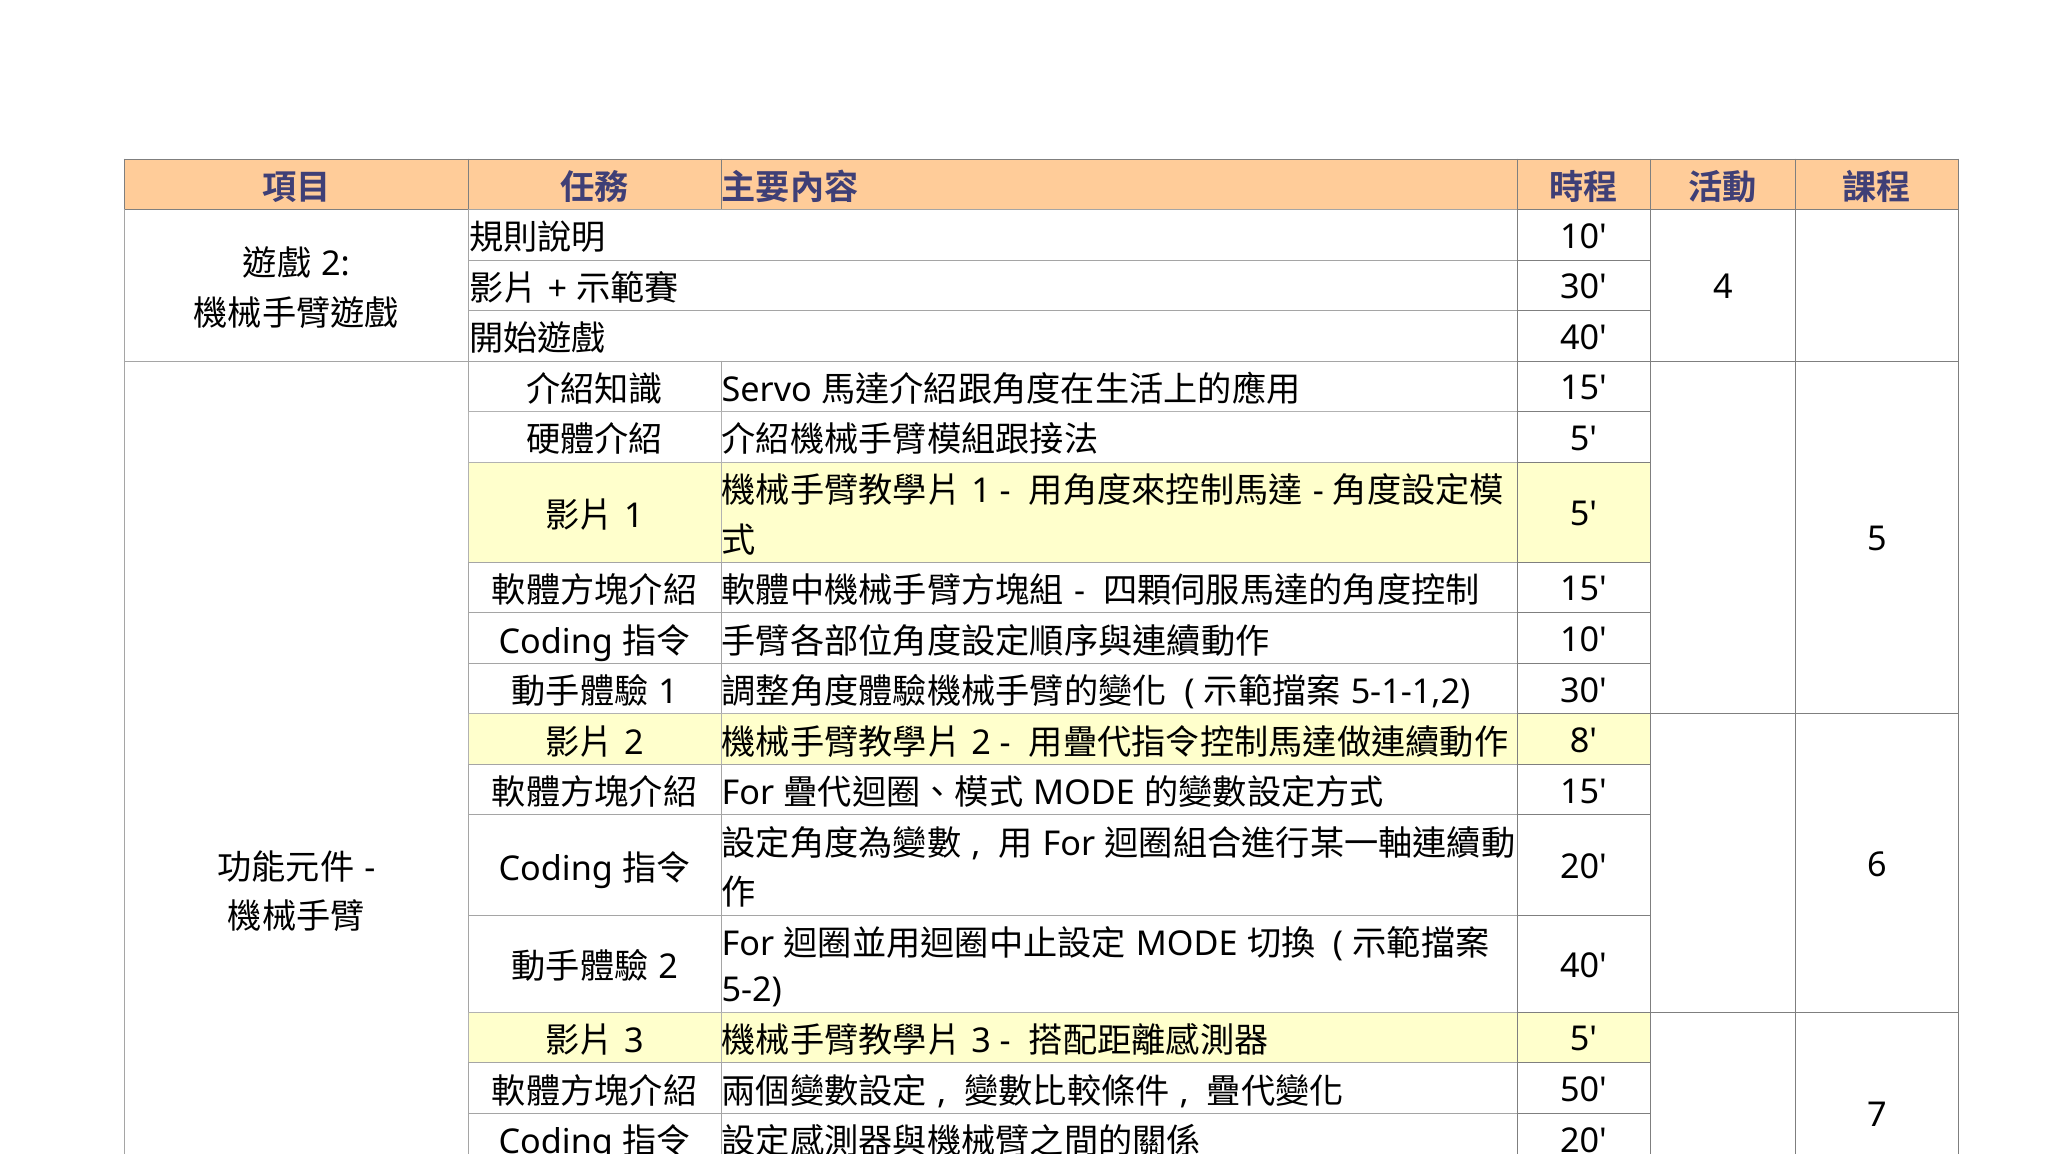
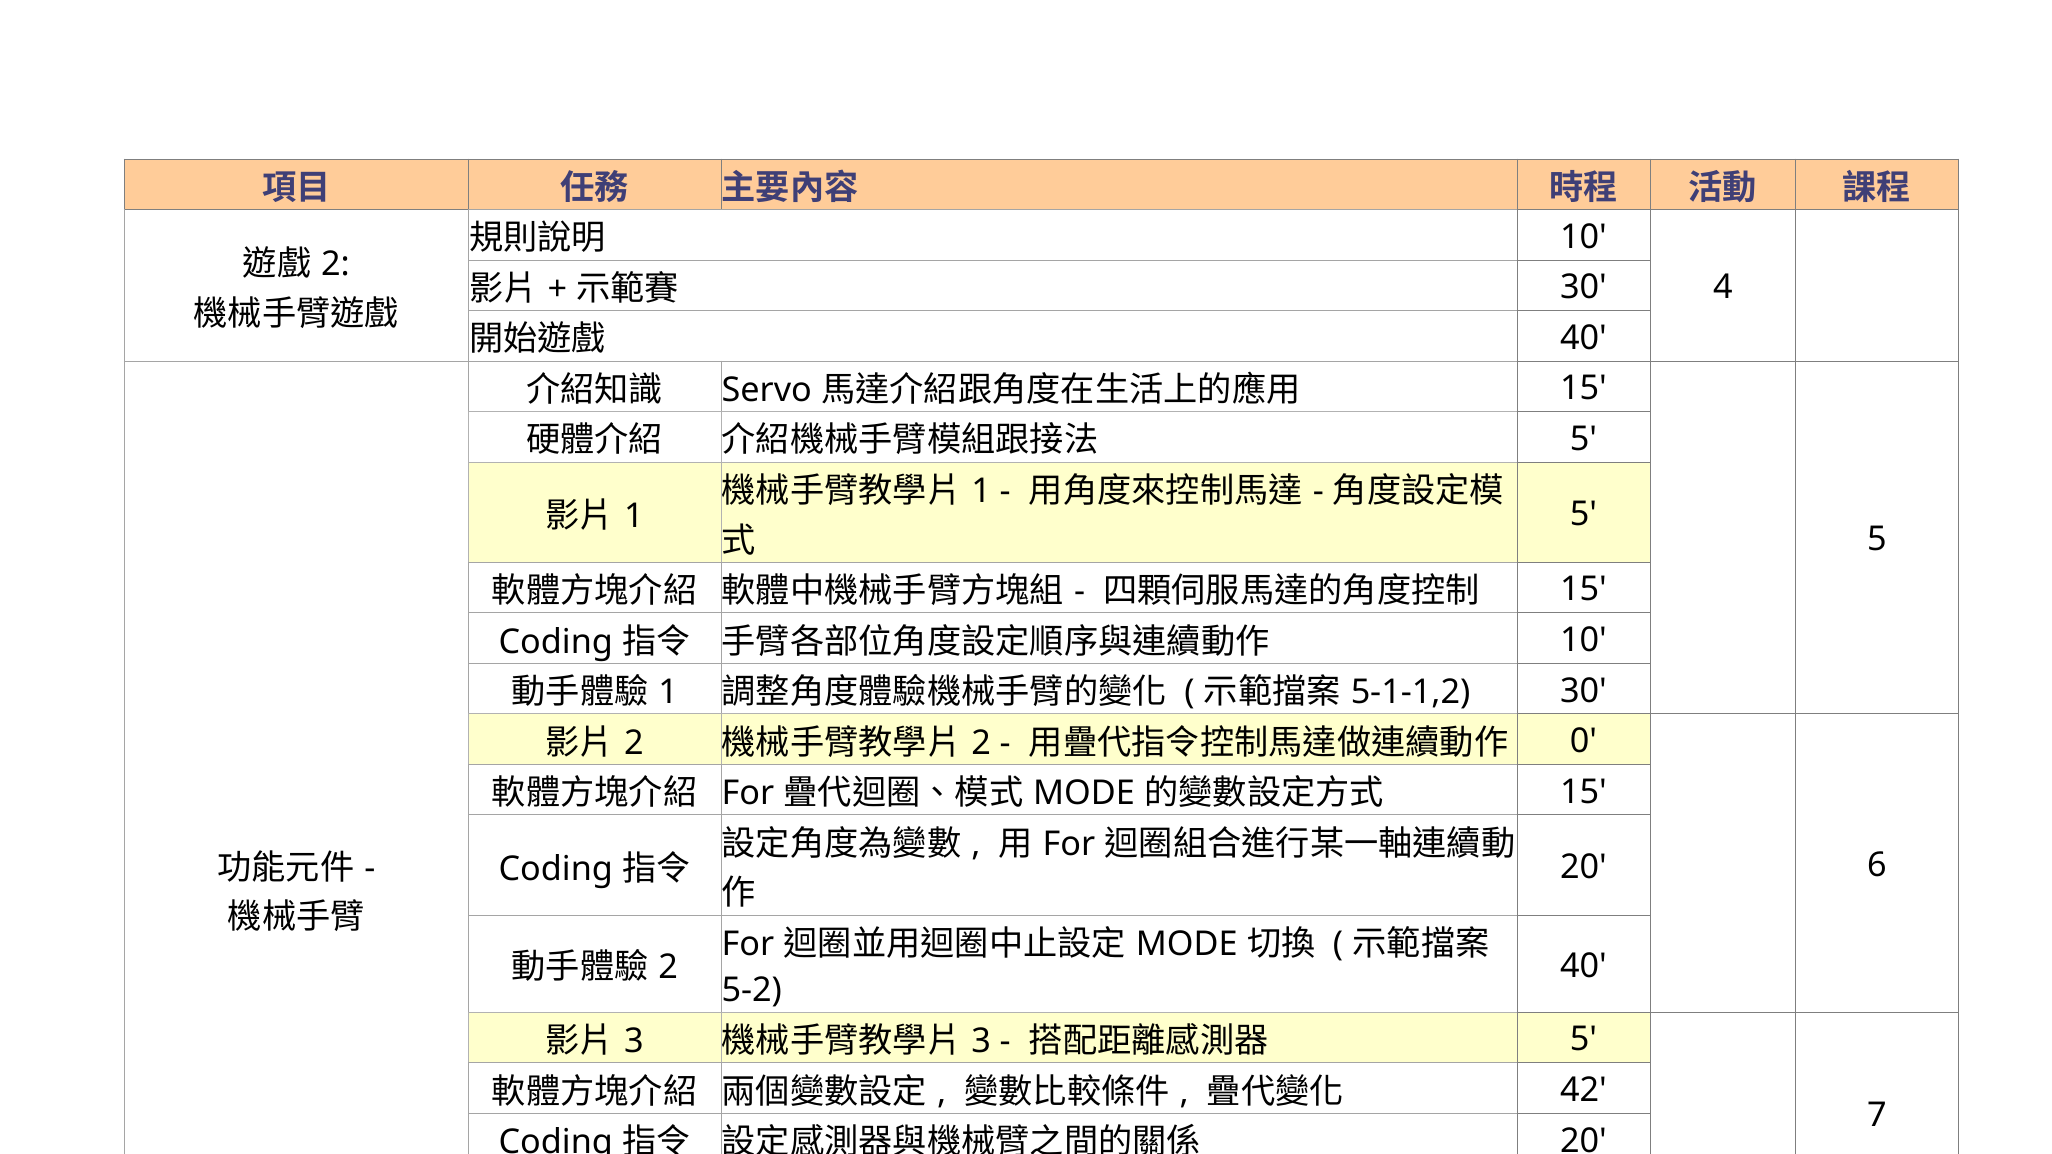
8 at (1583, 741): 8 -> 0
50: 50 -> 42
